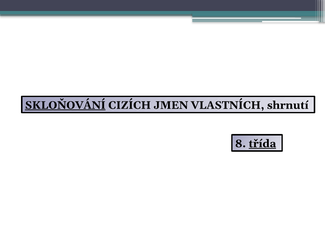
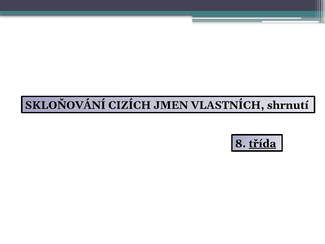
SKLOŇOVÁNÍ underline: present -> none
